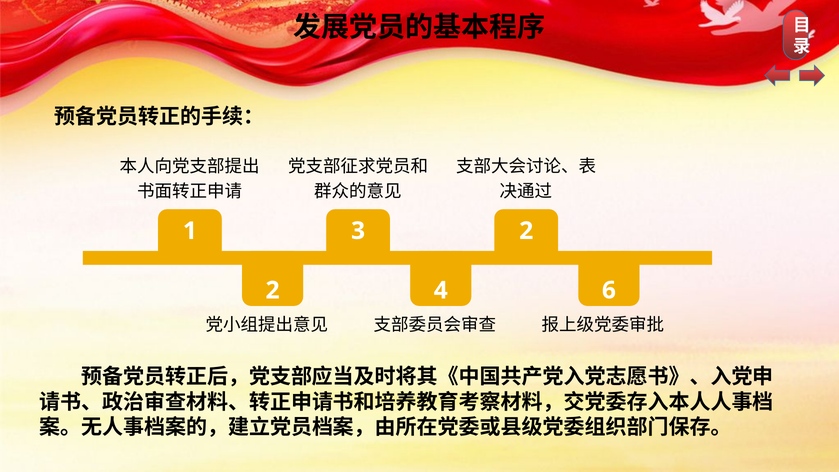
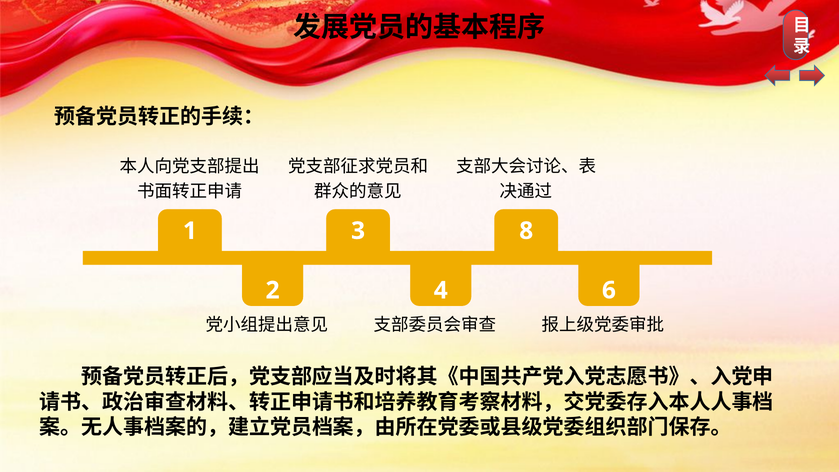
3 2: 2 -> 8
